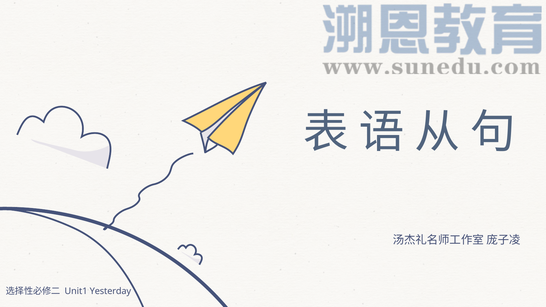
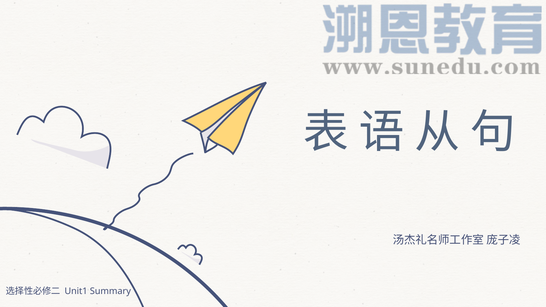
Yesterday: Yesterday -> Summary
